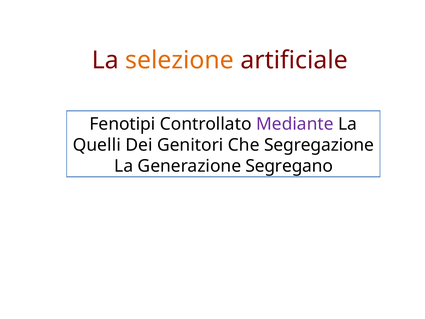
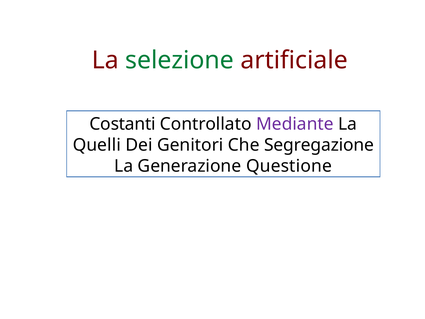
selezione colour: orange -> green
Fenotipi: Fenotipi -> Costanti
Segregano: Segregano -> Questione
